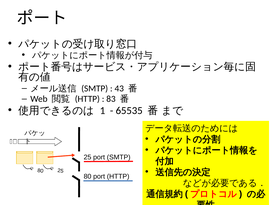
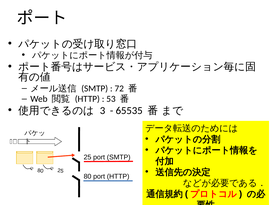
43: 43 -> 72
83: 83 -> 53
1: 1 -> 3
